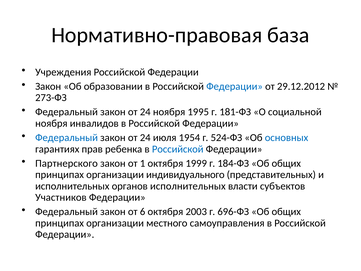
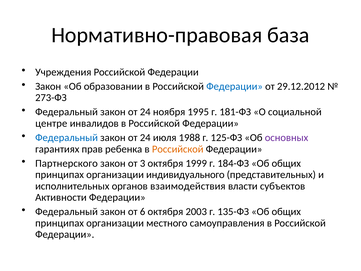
ноября at (51, 123): ноября -> центре
1954: 1954 -> 1988
524-ФЗ: 524-ФЗ -> 125-ФЗ
основных colour: blue -> purple
Российской at (178, 149) colour: blue -> orange
1: 1 -> 3
органов исполнительных: исполнительных -> взаимодействия
Участников: Участников -> Активности
696-ФЗ: 696-ФЗ -> 135-ФЗ
